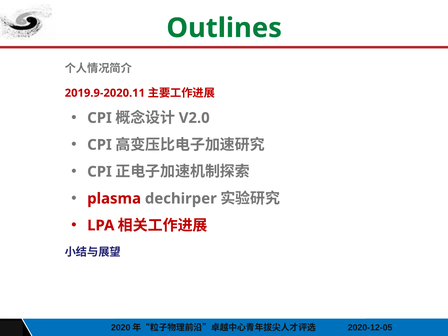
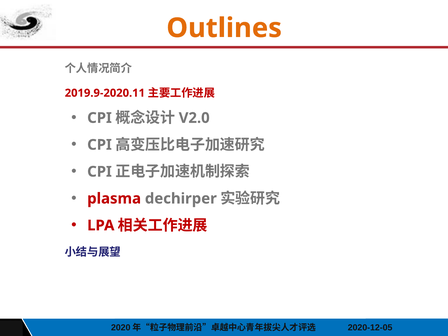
Outlines colour: green -> orange
